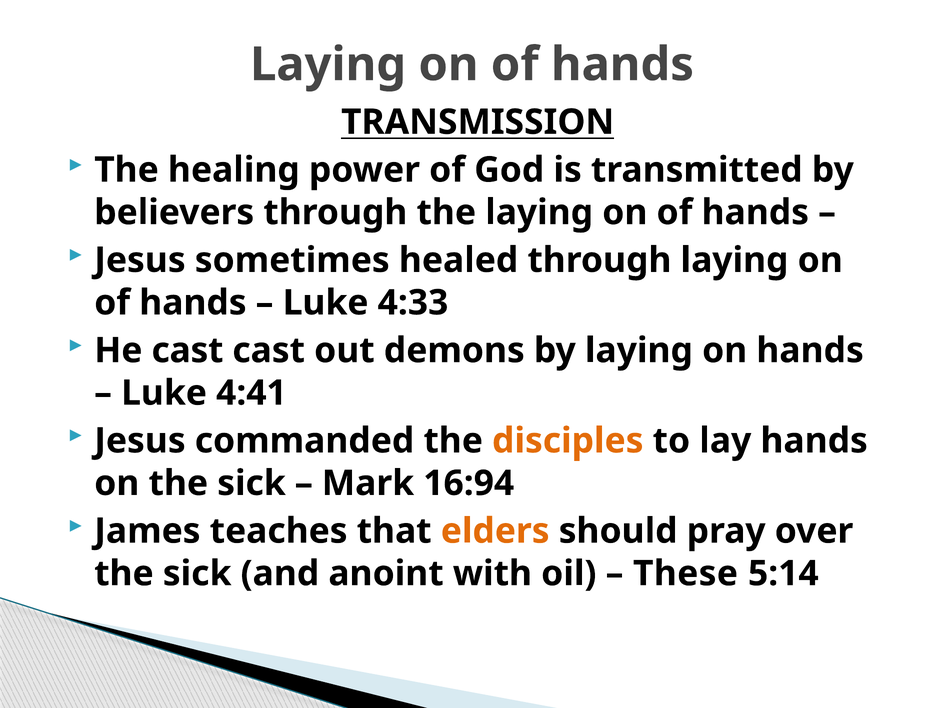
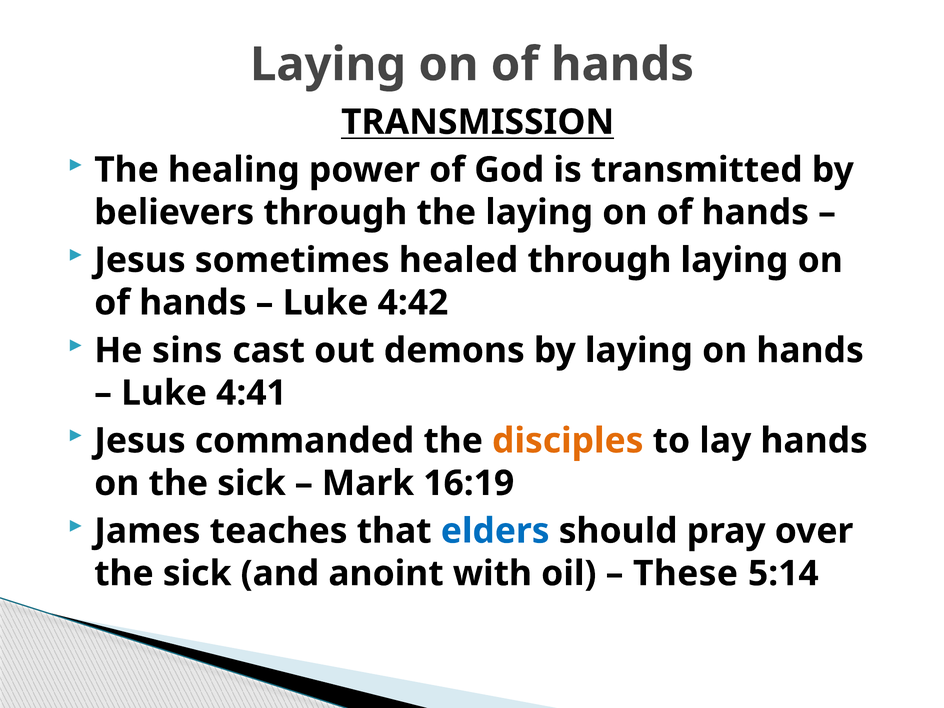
4:33: 4:33 -> 4:42
He cast: cast -> sins
16:94: 16:94 -> 16:19
elders colour: orange -> blue
